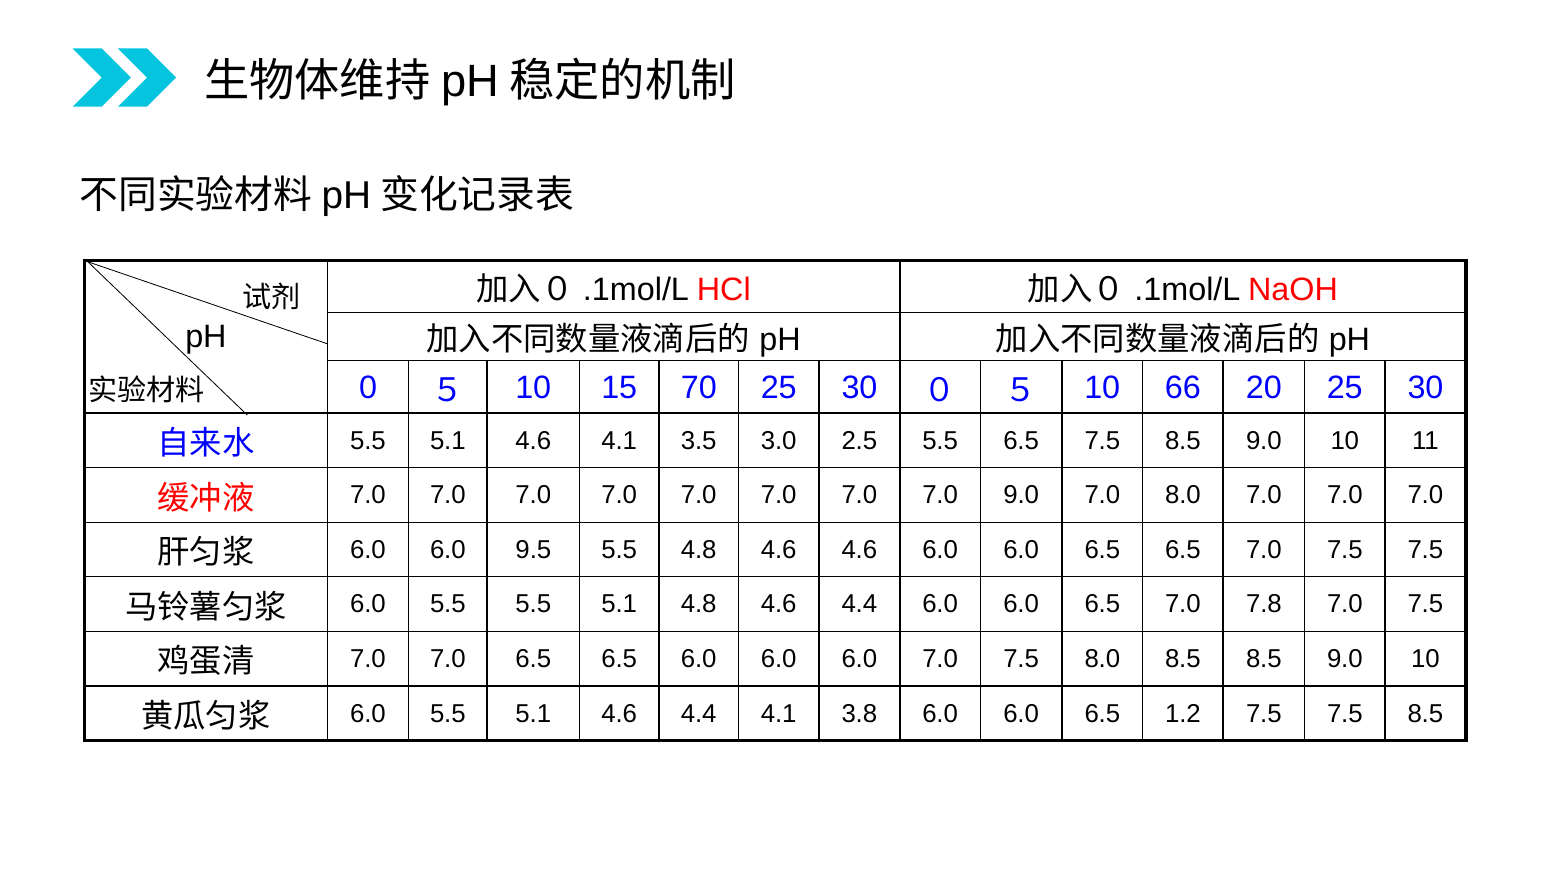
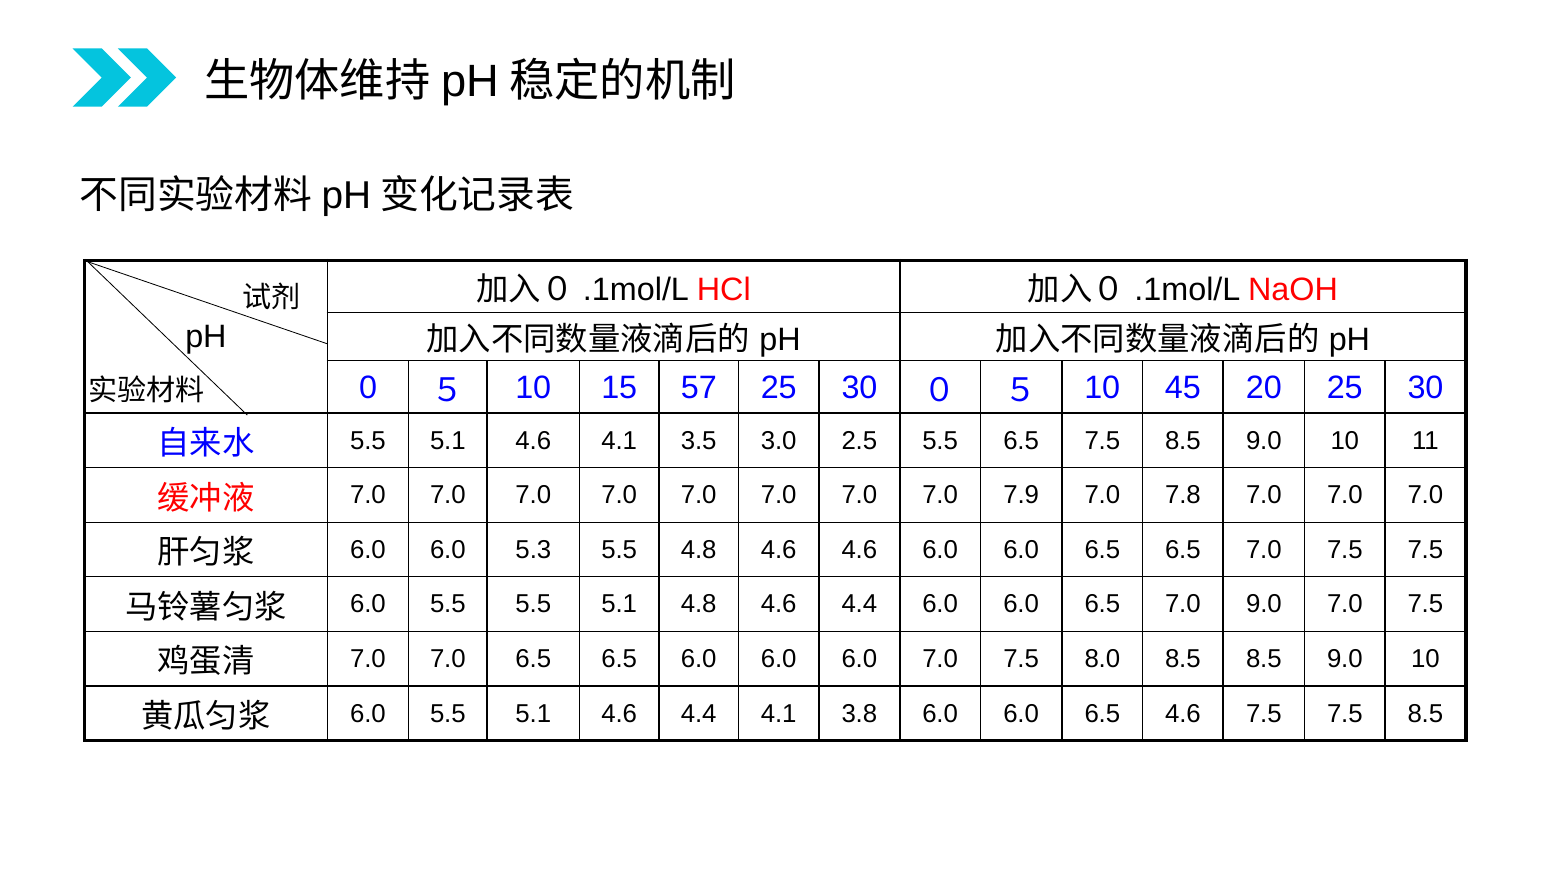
70: 70 -> 57
66: 66 -> 45
7.0 9.0: 9.0 -> 7.9
7.0 8.0: 8.0 -> 7.8
9.5: 9.5 -> 5.3
7.0 7.8: 7.8 -> 9.0
6.5 1.2: 1.2 -> 4.6
